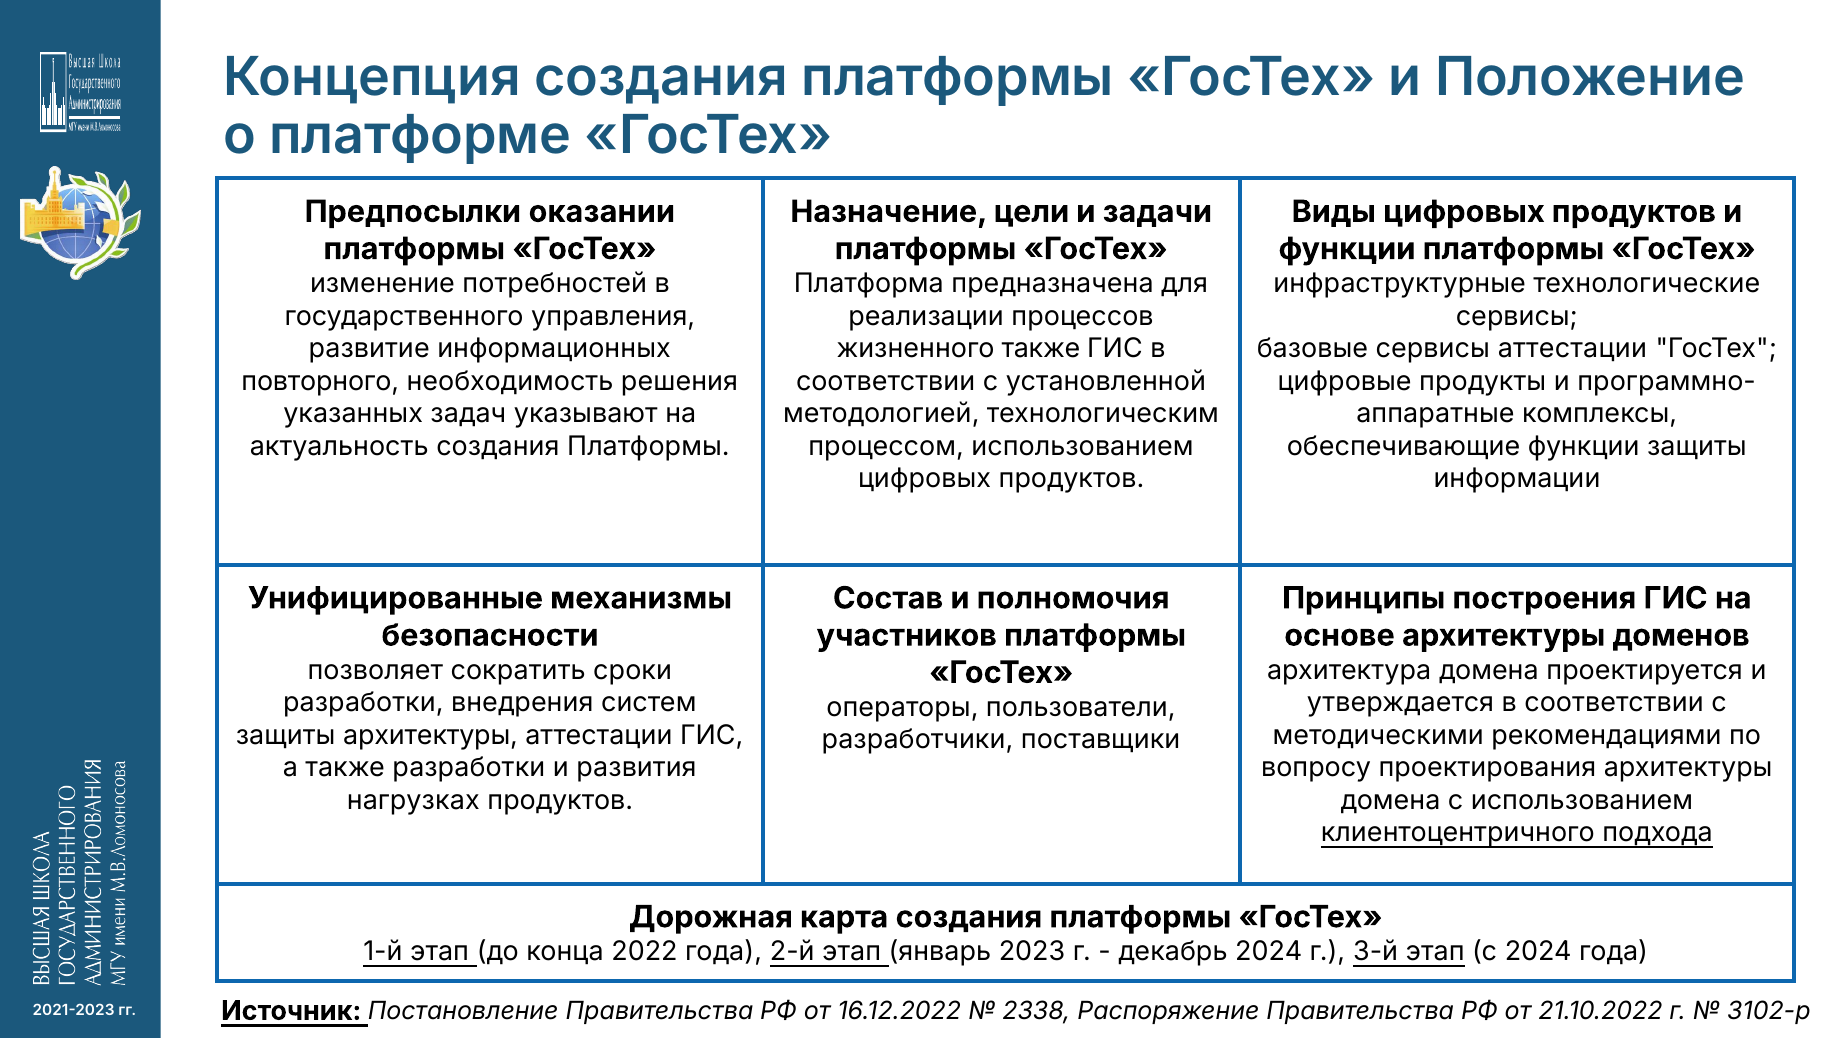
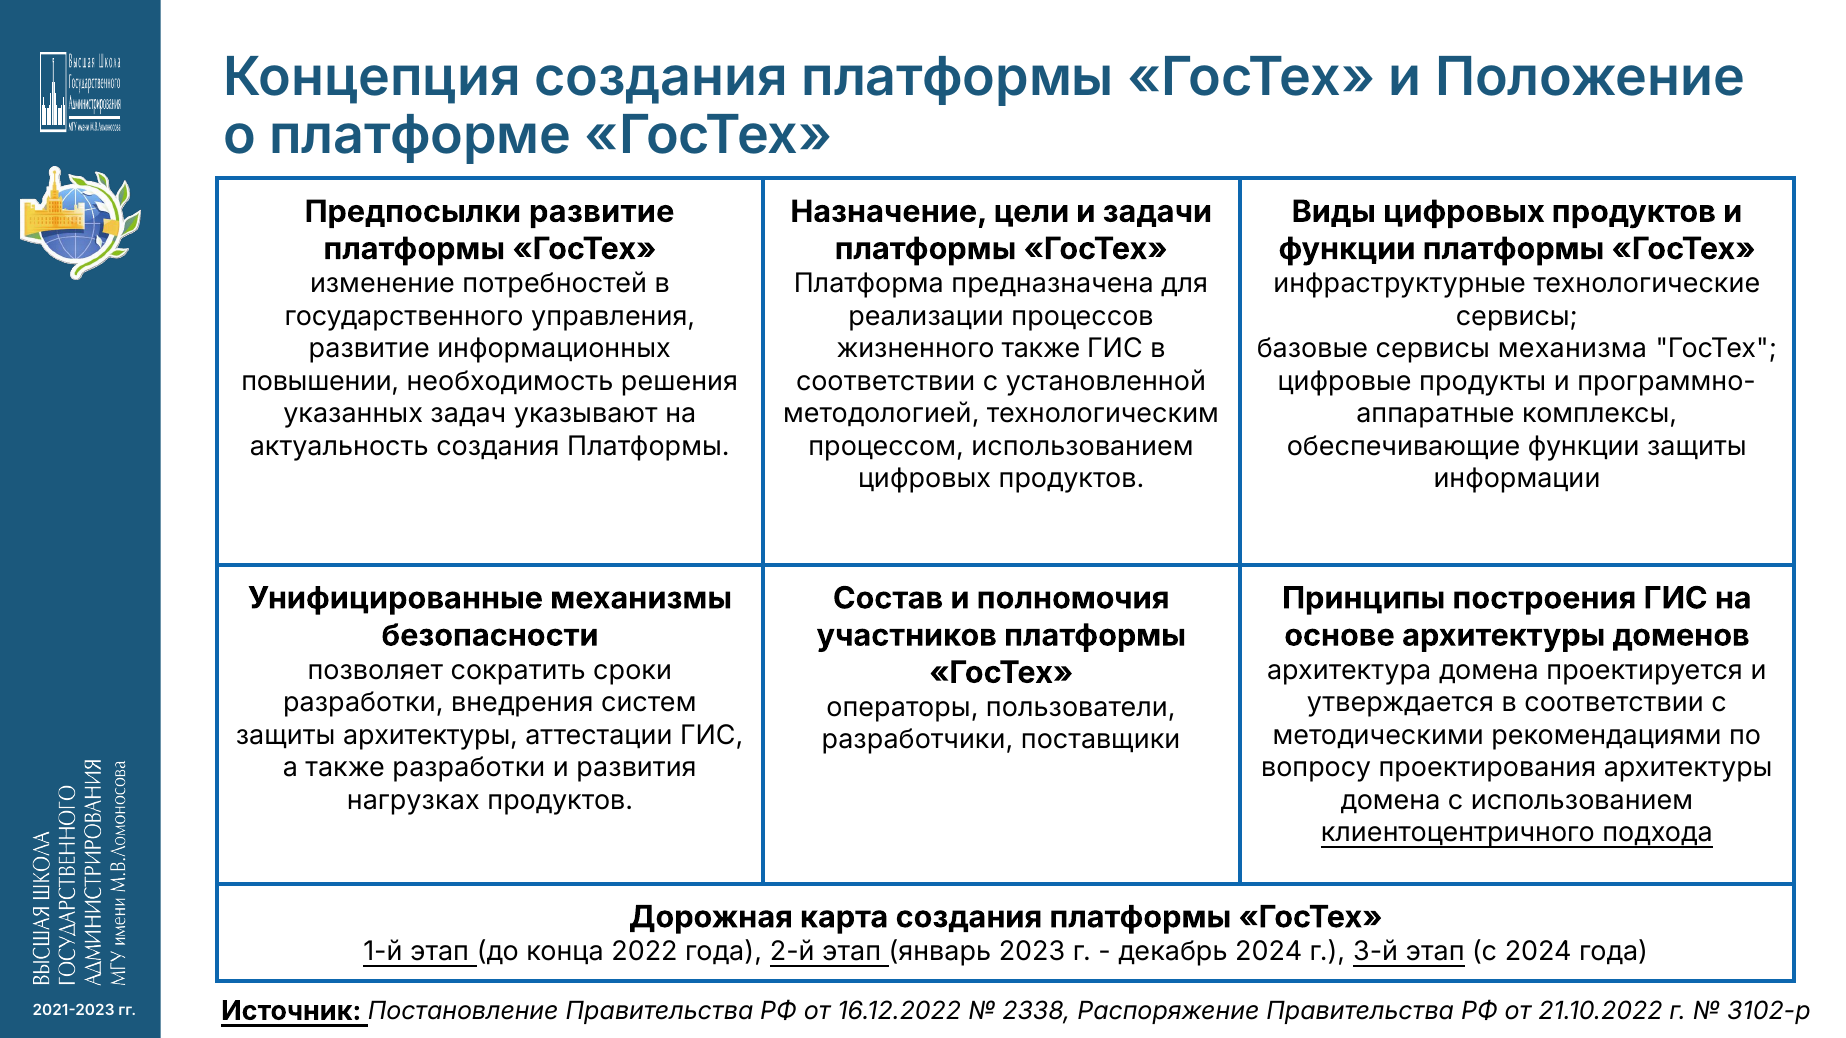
Предпосылки оказании: оказании -> развитие
сервисы аттестации: аттестации -> механизма
повторного: повторного -> повышении
